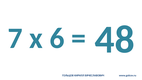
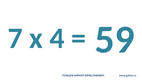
6: 6 -> 4
48: 48 -> 59
